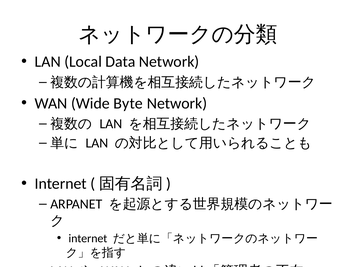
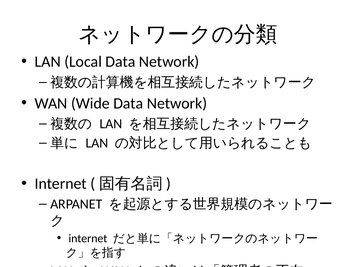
Wide Byte: Byte -> Data
